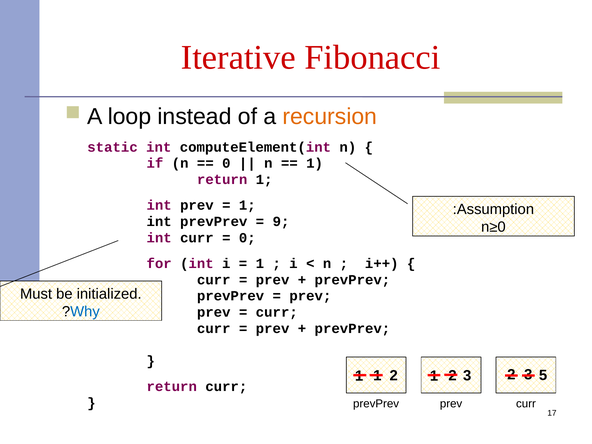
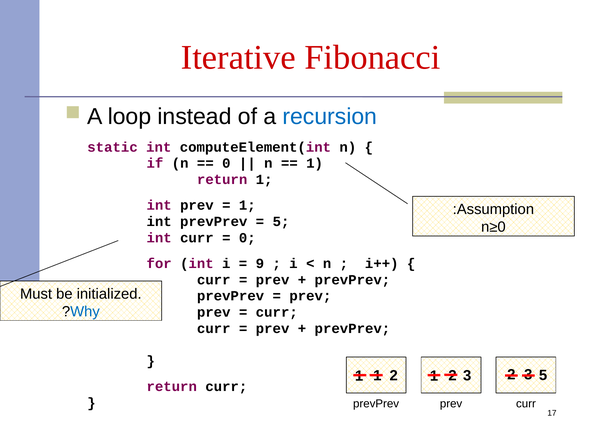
recursion colour: orange -> blue
9 at (281, 222): 9 -> 5
1 at (260, 264): 1 -> 9
